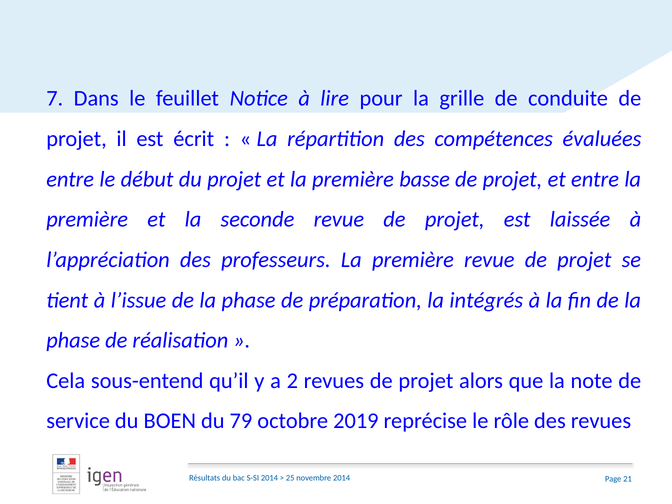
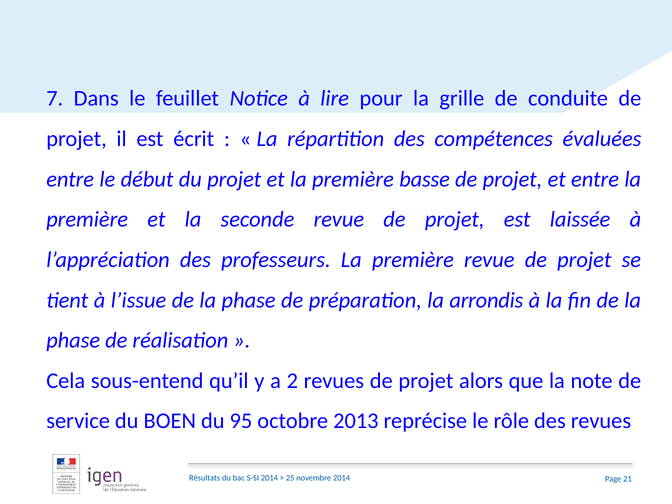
intégrés: intégrés -> arrondis
79: 79 -> 95
2019: 2019 -> 2013
